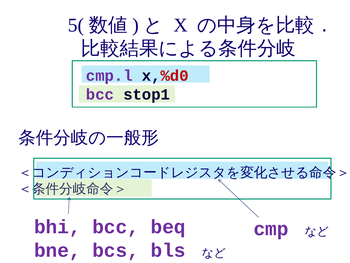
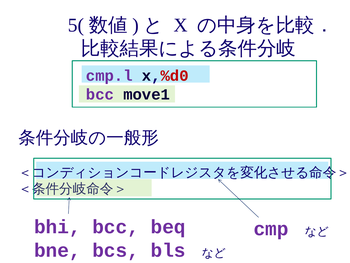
stop1: stop1 -> move1
